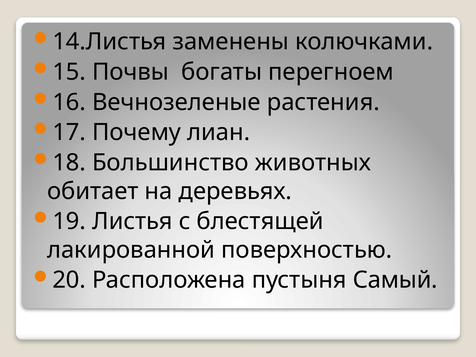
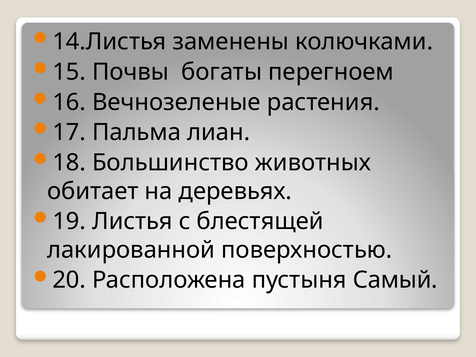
Почему: Почему -> Пальма
